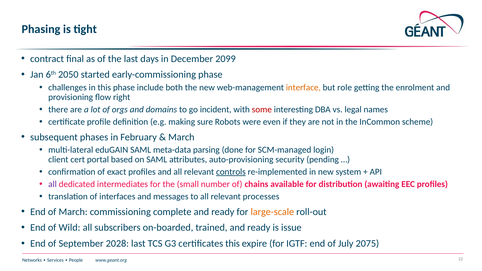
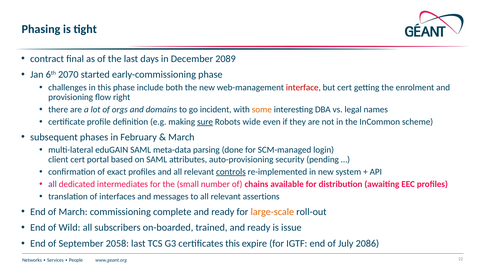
2099: 2099 -> 2089
2050: 2050 -> 2070
interface colour: orange -> red
but role: role -> cert
some colour: red -> orange
sure underline: none -> present
were: were -> wide
processes: processes -> assertions
2028: 2028 -> 2058
2075: 2075 -> 2086
